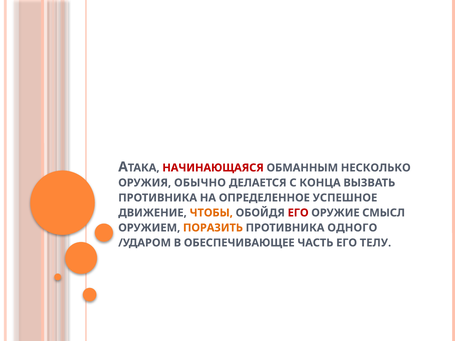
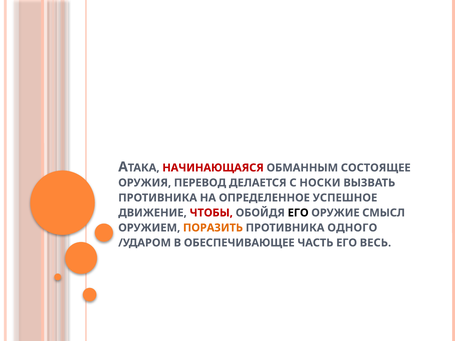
НЕСКОЛЬКО: НЕСКОЛЬКО -> СОСТОЯЩЕЕ
ОБЫЧНО: ОБЫЧНО -> ПЕРЕВОД
КОНЦА: КОНЦА -> НОСКИ
ЧТОБЫ colour: orange -> red
ЕГО at (298, 213) colour: red -> black
ТЕЛУ: ТЕЛУ -> ВЕСЬ
